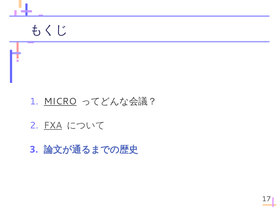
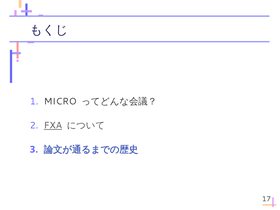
MICRO underline: present -> none
